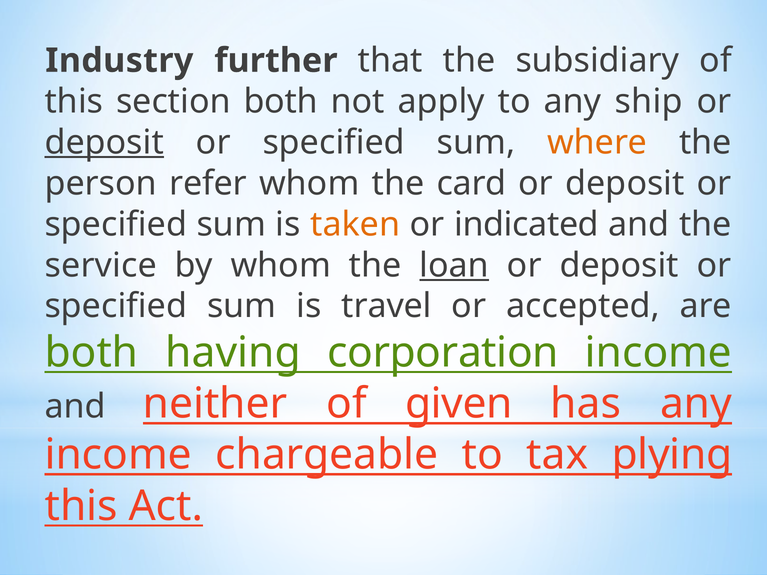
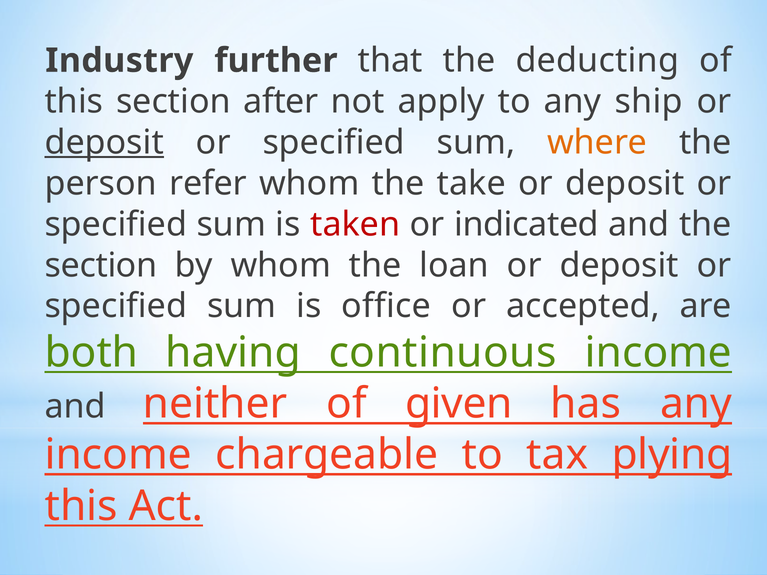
subsidiary: subsidiary -> deducting
section both: both -> after
card: card -> take
taken colour: orange -> red
service at (101, 265): service -> section
loan underline: present -> none
travel: travel -> office
corporation: corporation -> continuous
